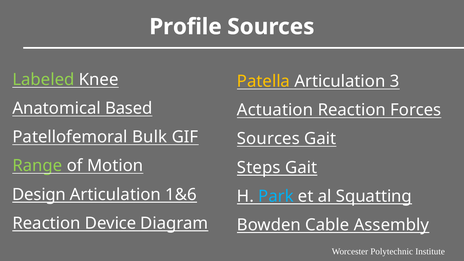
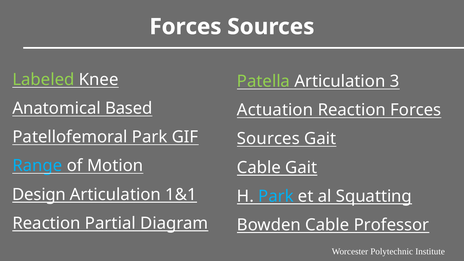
Profile at (185, 27): Profile -> Forces
Patella colour: yellow -> light green
Patellofemoral Bulk: Bulk -> Park
Range colour: light green -> light blue
Steps at (259, 168): Steps -> Cable
1&6: 1&6 -> 1&1
Device: Device -> Partial
Assembly: Assembly -> Professor
